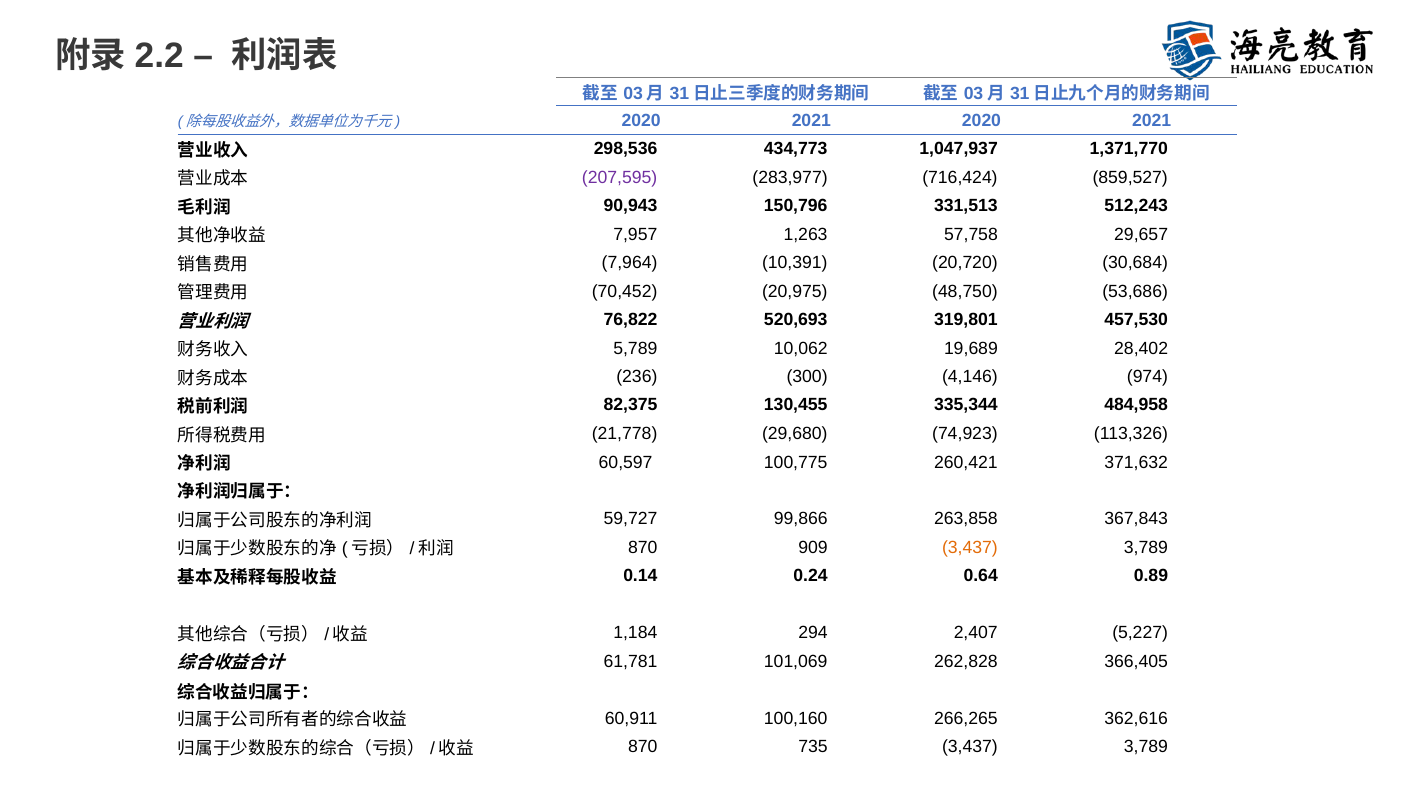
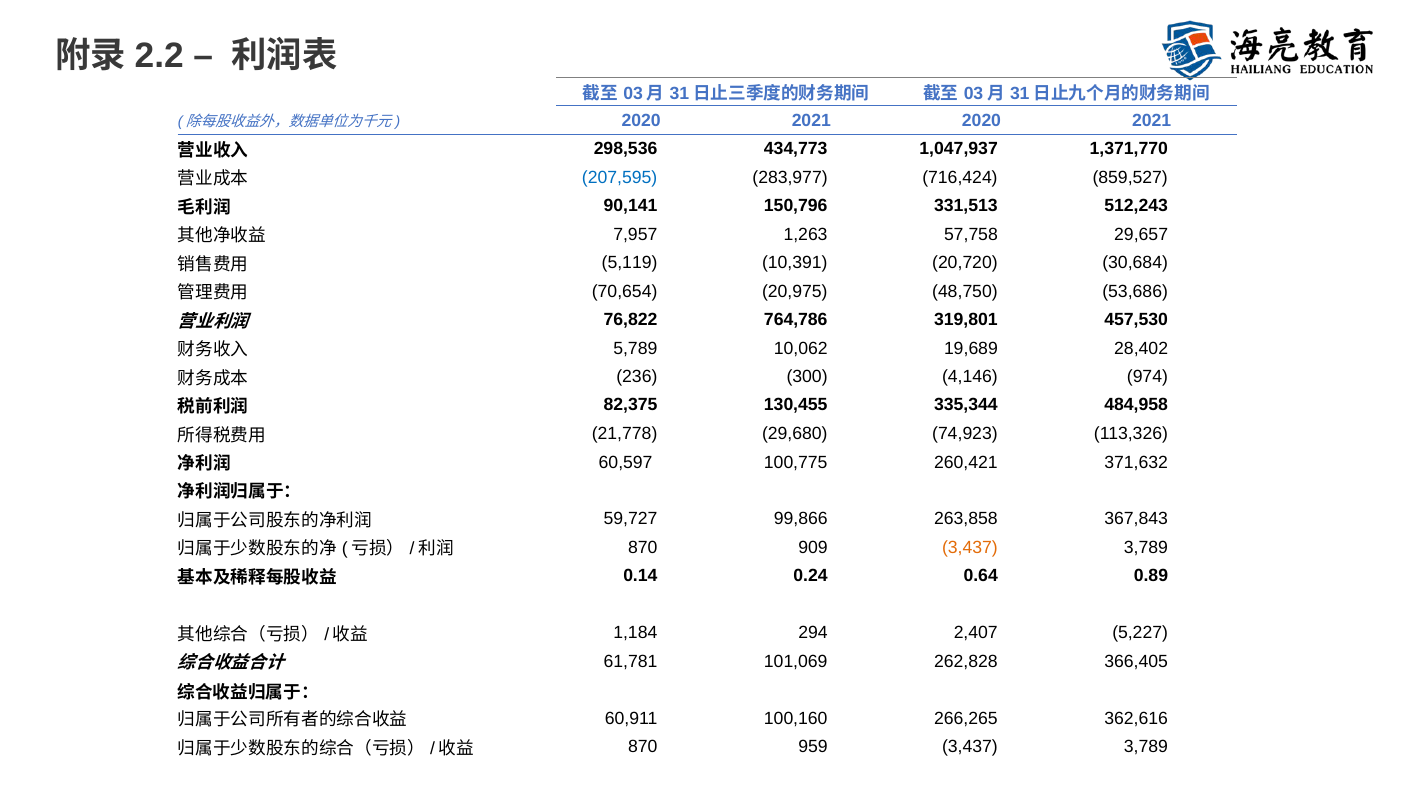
207,595 colour: purple -> blue
90,943: 90,943 -> 90,141
7,964: 7,964 -> 5,119
70,452: 70,452 -> 70,654
520,693: 520,693 -> 764,786
735: 735 -> 959
